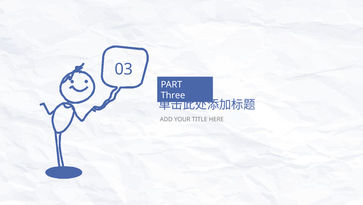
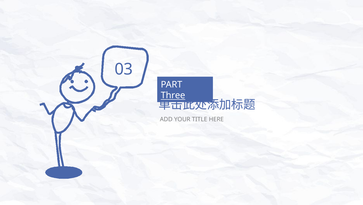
Three underline: none -> present
